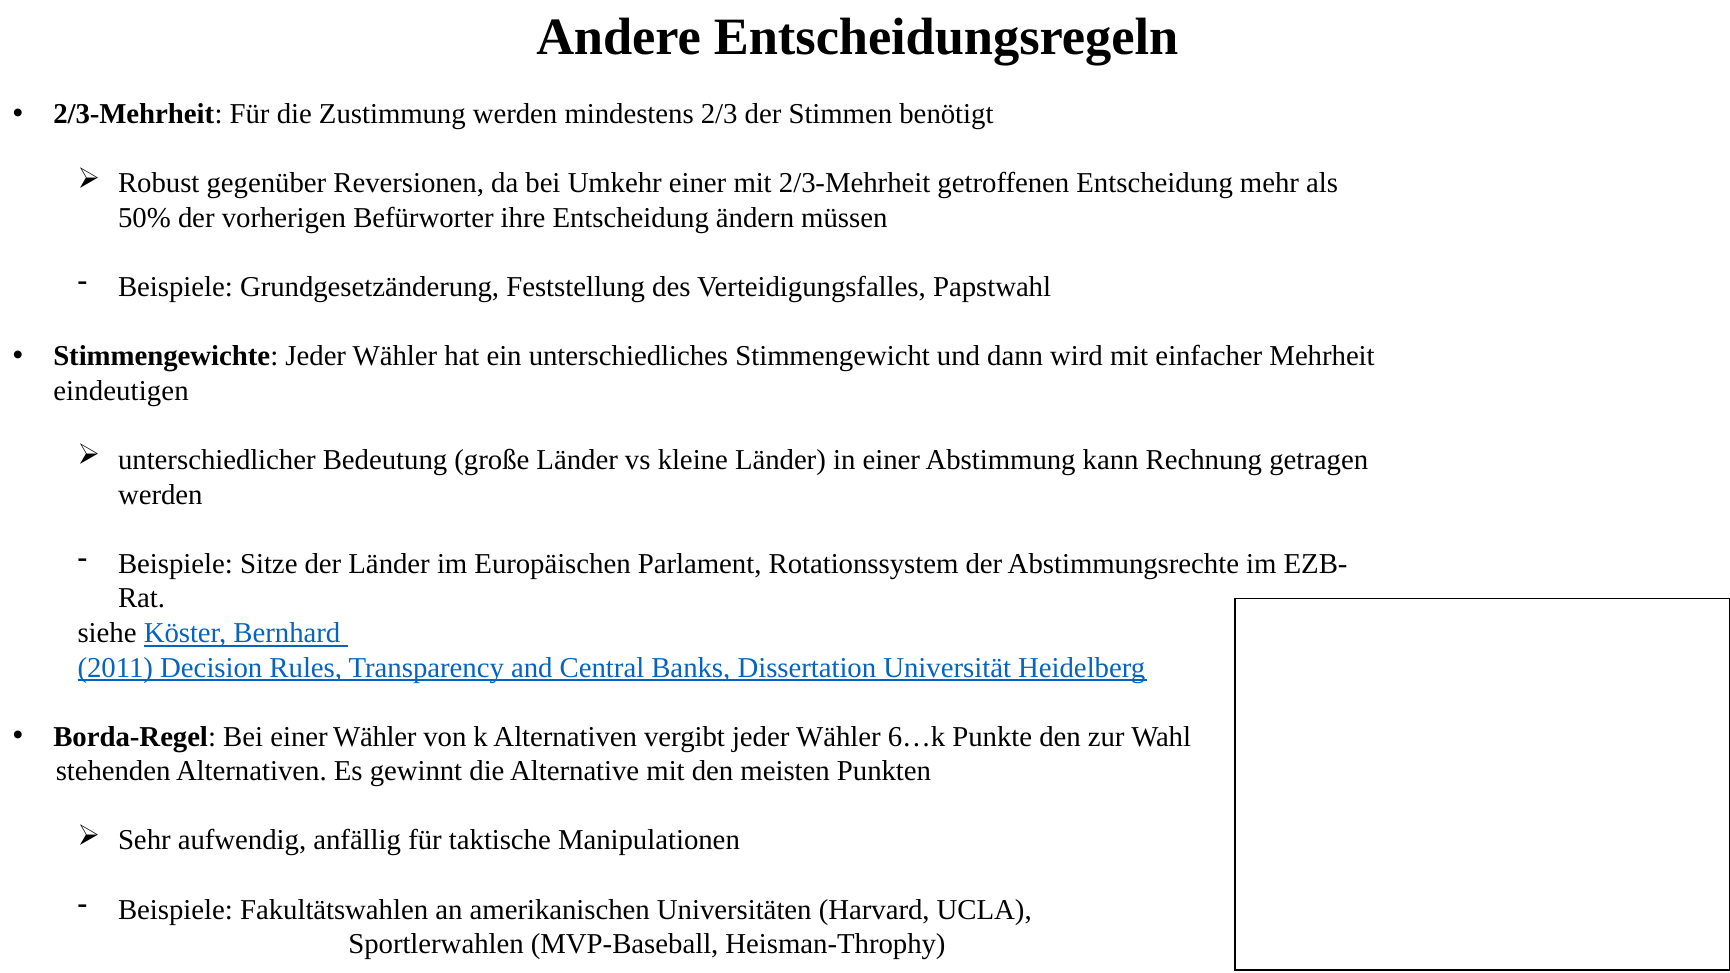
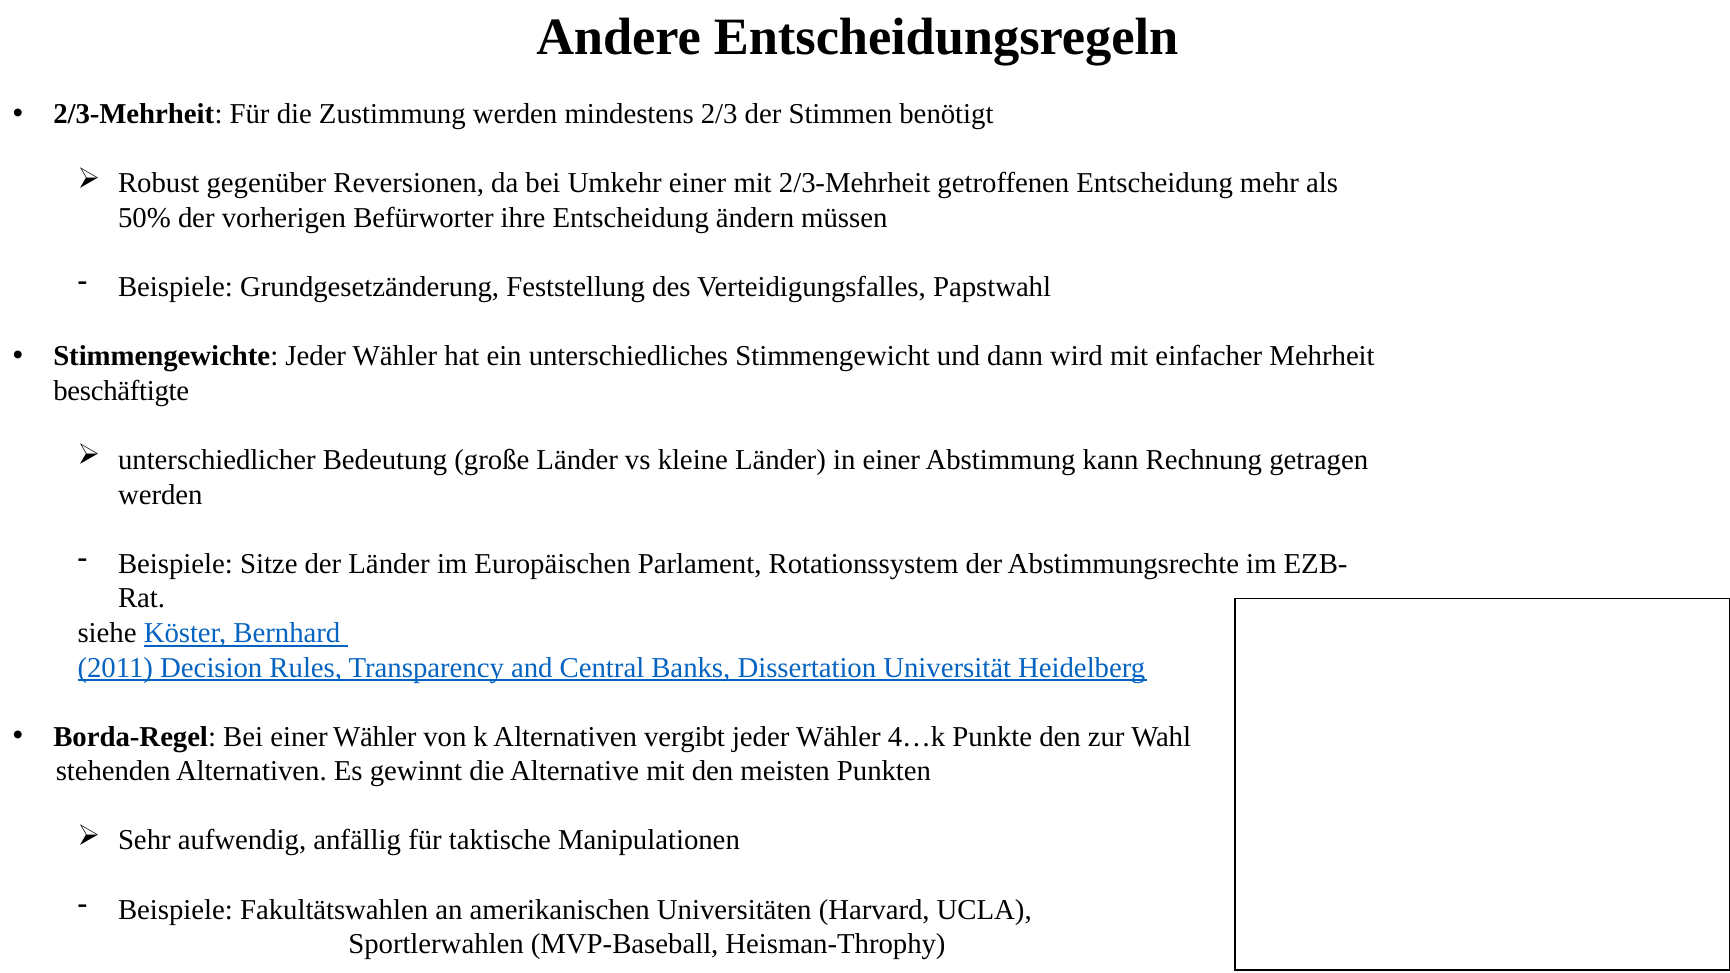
eindeutigen: eindeutigen -> beschäftigte
6…k: 6…k -> 4…k
